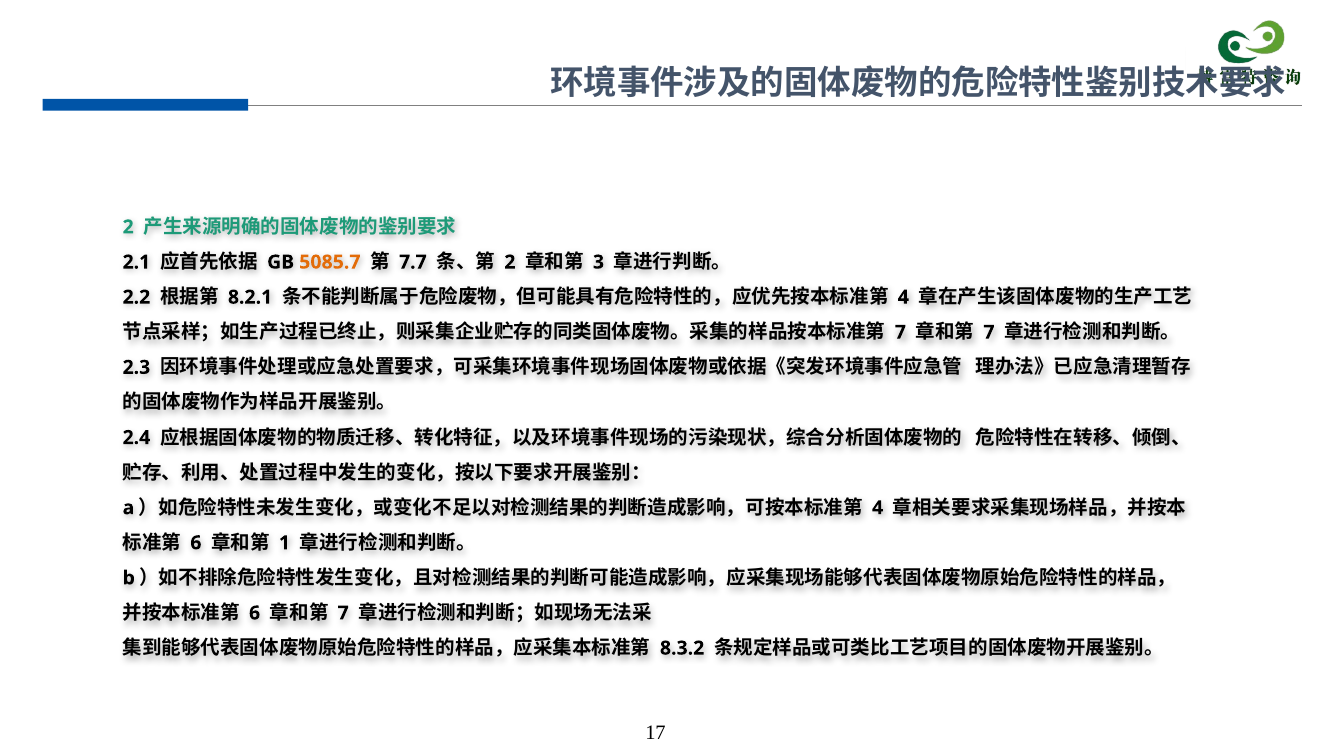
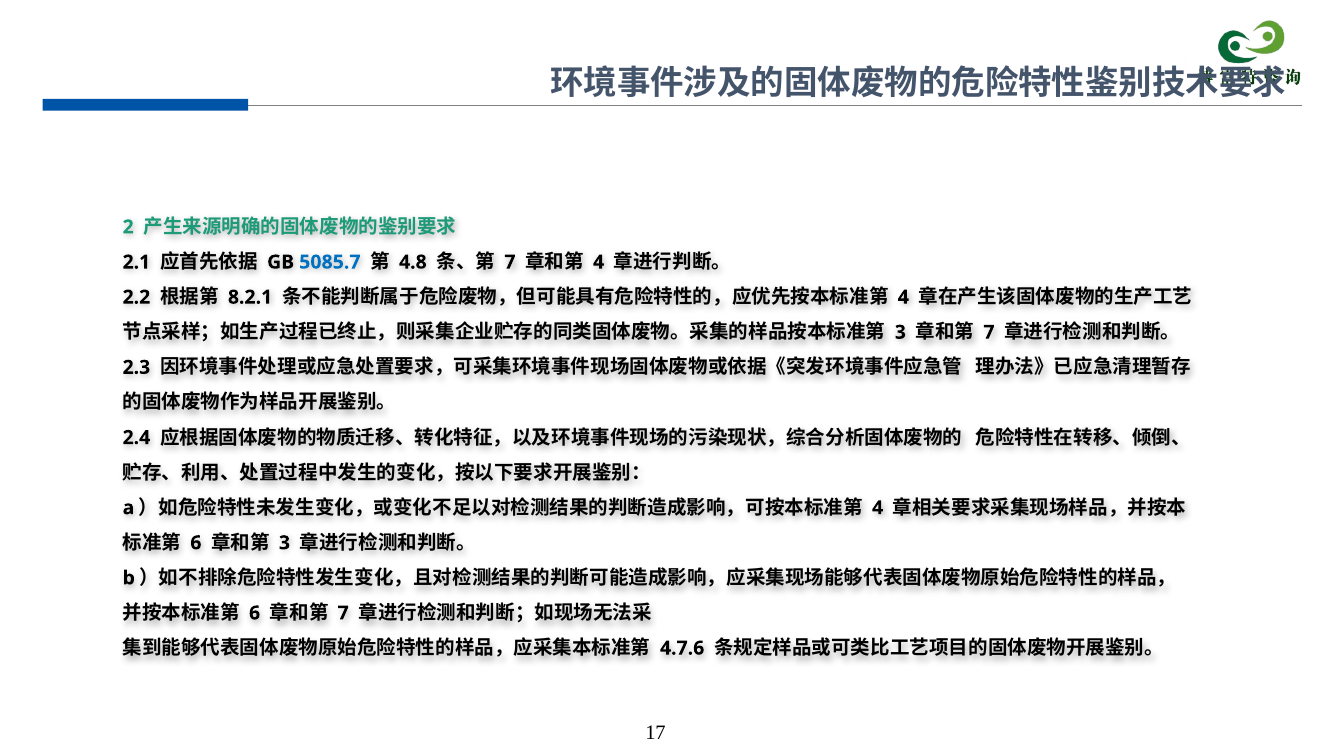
5085.7 colour: orange -> blue
7.7: 7.7 -> 4.8
2 at (510, 262): 2 -> 7
3 at (599, 262): 3 -> 4
7 at (900, 333): 7 -> 3
1 at (285, 543): 1 -> 3
8.3.2: 8.3.2 -> 4.7.6
